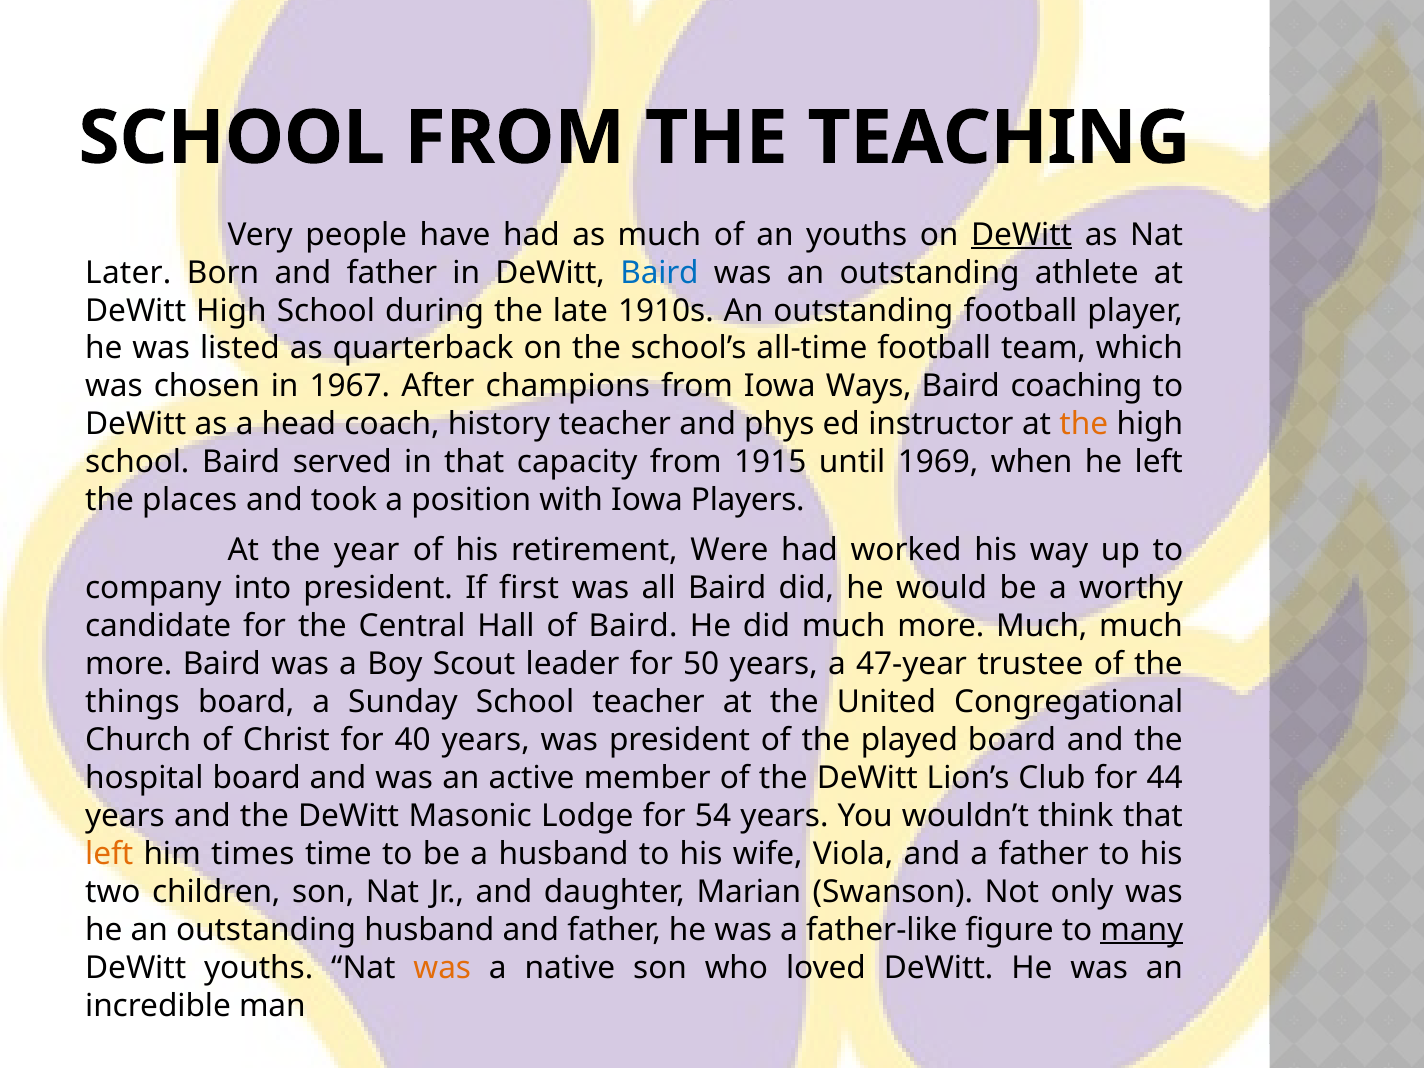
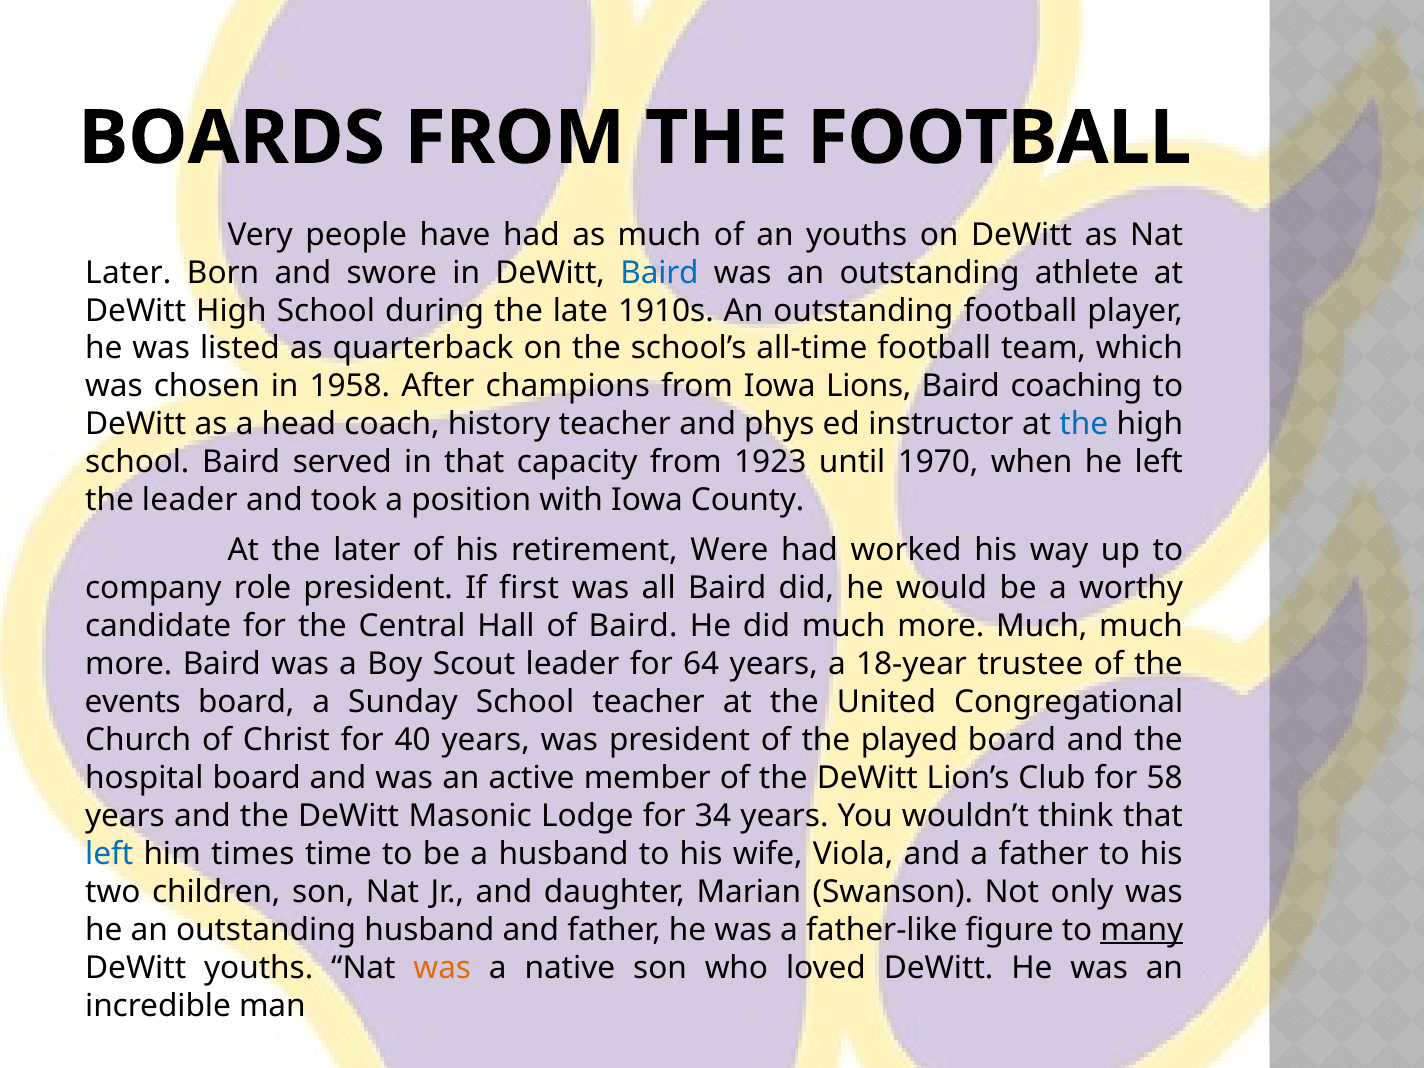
SCHOOL at (232, 138): SCHOOL -> BOARDS
THE TEACHING: TEACHING -> FOOTBALL
DeWitt at (1022, 235) underline: present -> none
Born and father: father -> swore
1967: 1967 -> 1958
Ways: Ways -> Lions
the at (1084, 424) colour: orange -> blue
1915: 1915 -> 1923
1969: 1969 -> 1970
the places: places -> leader
Players: Players -> County
the year: year -> later
into: into -> role
50: 50 -> 64
47-year: 47-year -> 18-year
things: things -> events
44: 44 -> 58
54: 54 -> 34
left at (109, 854) colour: orange -> blue
